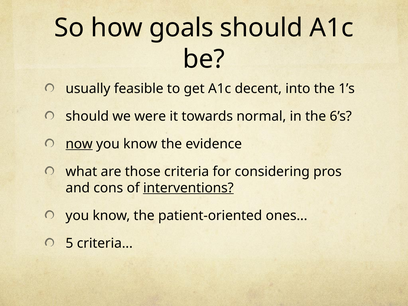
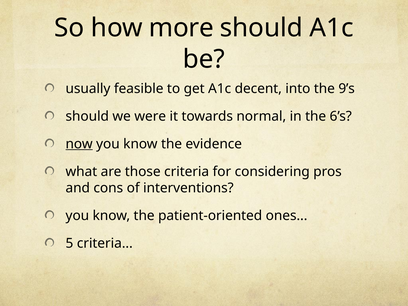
goals: goals -> more
1’s: 1’s -> 9’s
interventions underline: present -> none
